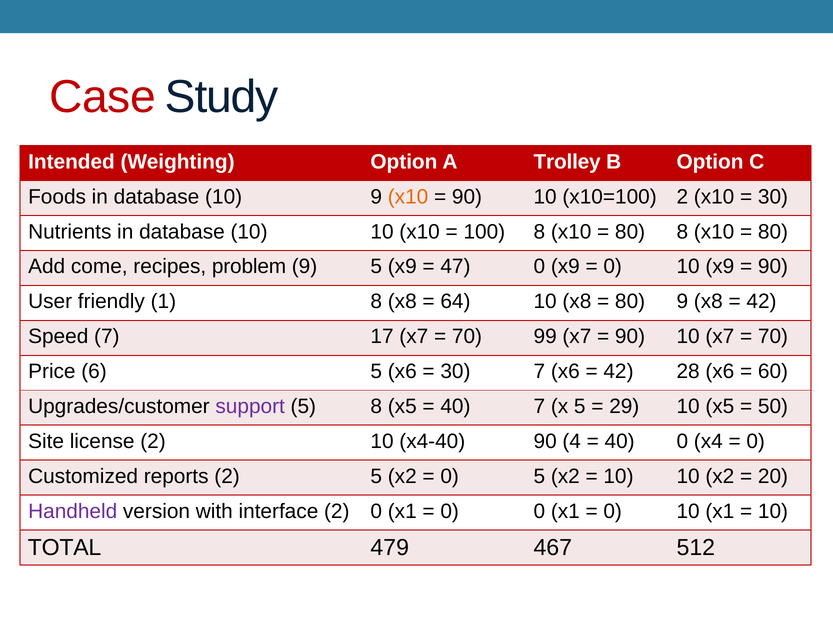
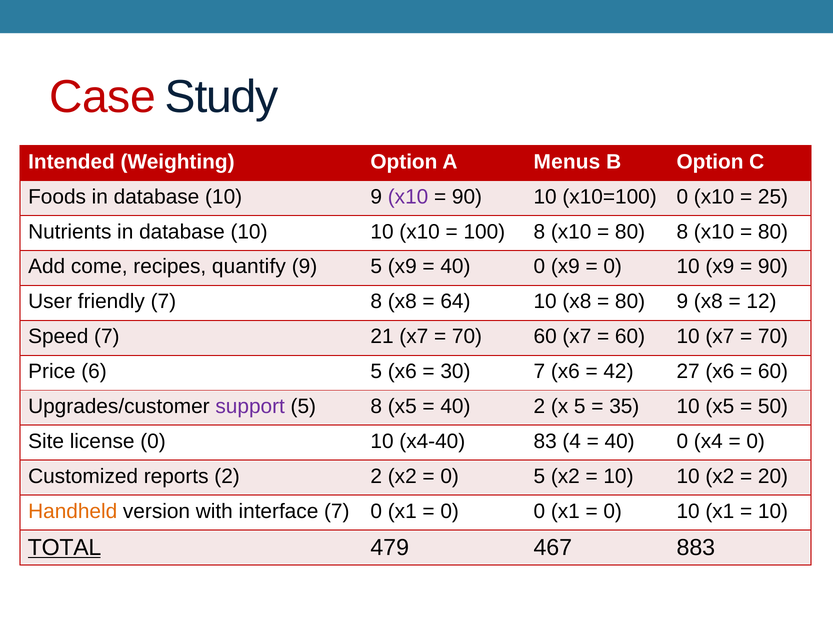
Trolley: Trolley -> Menus
x10 at (408, 197) colour: orange -> purple
x10=100 2: 2 -> 0
30 at (773, 197): 30 -> 25
problem: problem -> quantify
47 at (455, 267): 47 -> 40
friendly 1: 1 -> 7
42 at (761, 302): 42 -> 12
17: 17 -> 21
70 99: 99 -> 60
90 at (630, 337): 90 -> 60
28: 28 -> 27
40 7: 7 -> 2
29: 29 -> 35
license 2: 2 -> 0
x4-40 90: 90 -> 83
2 5: 5 -> 2
Handheld colour: purple -> orange
interface 2: 2 -> 7
TOTAL underline: none -> present
512: 512 -> 883
